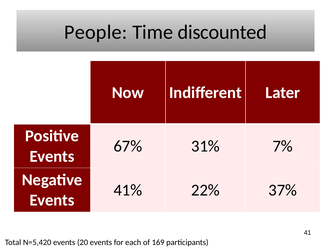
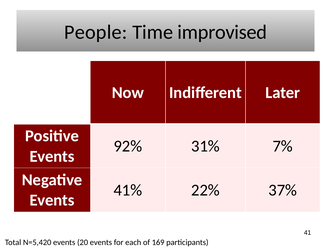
discounted: discounted -> improvised
67%: 67% -> 92%
